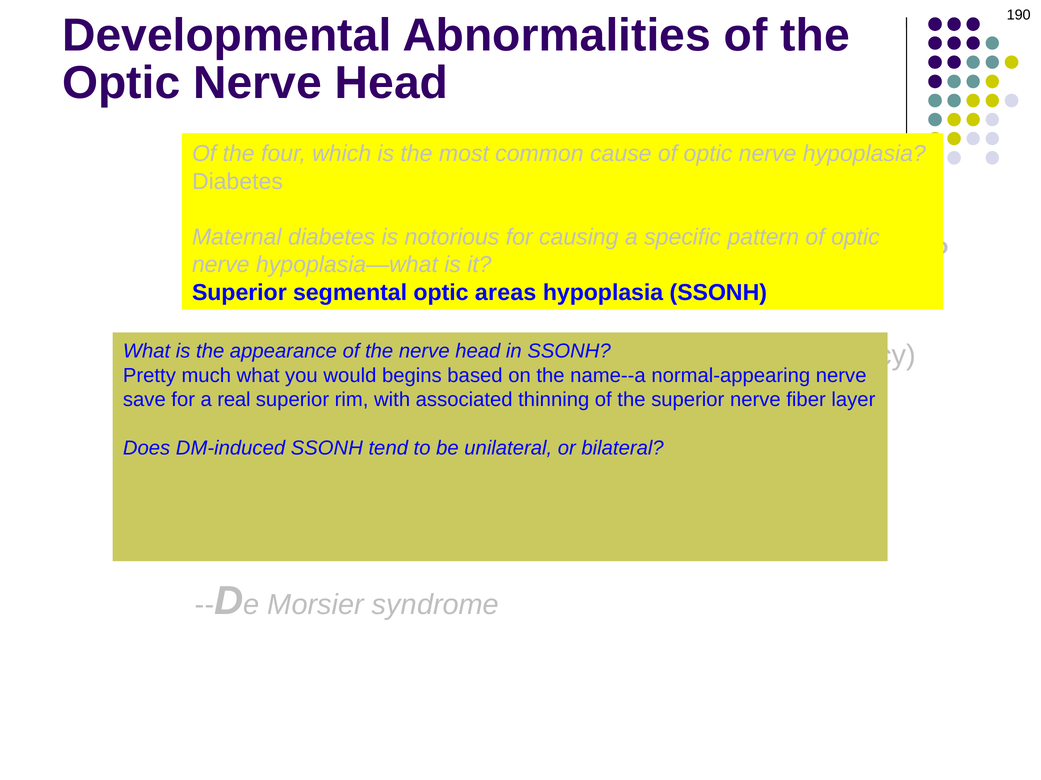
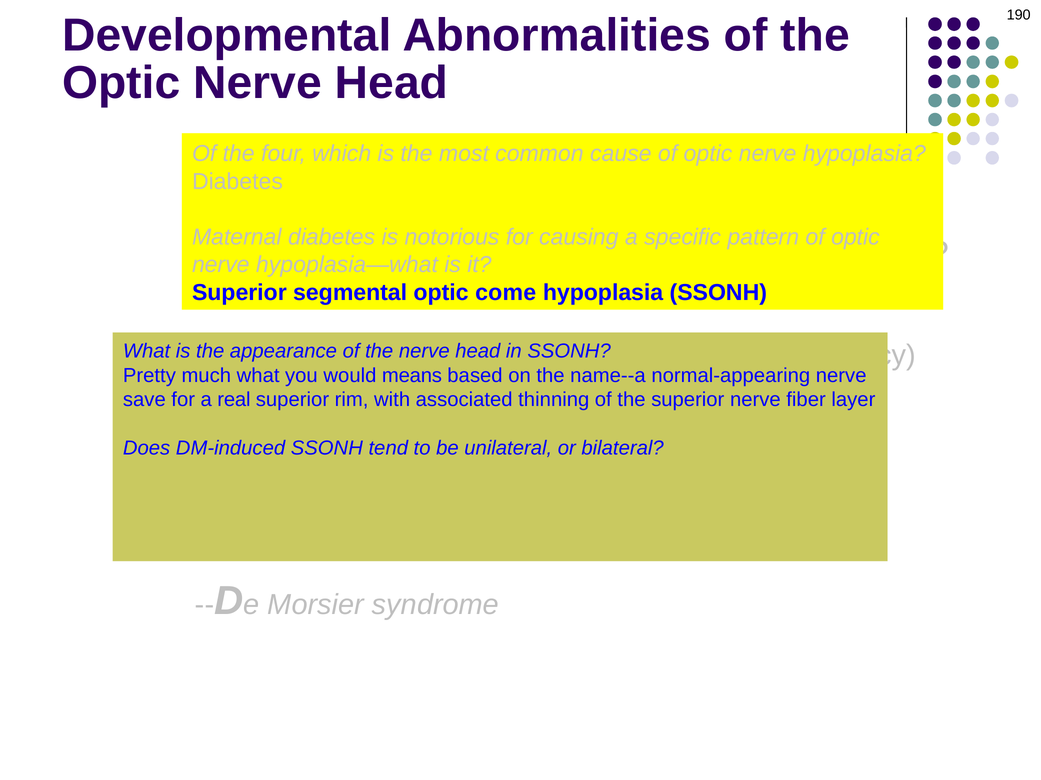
areas: areas -> come
begins: begins -> means
